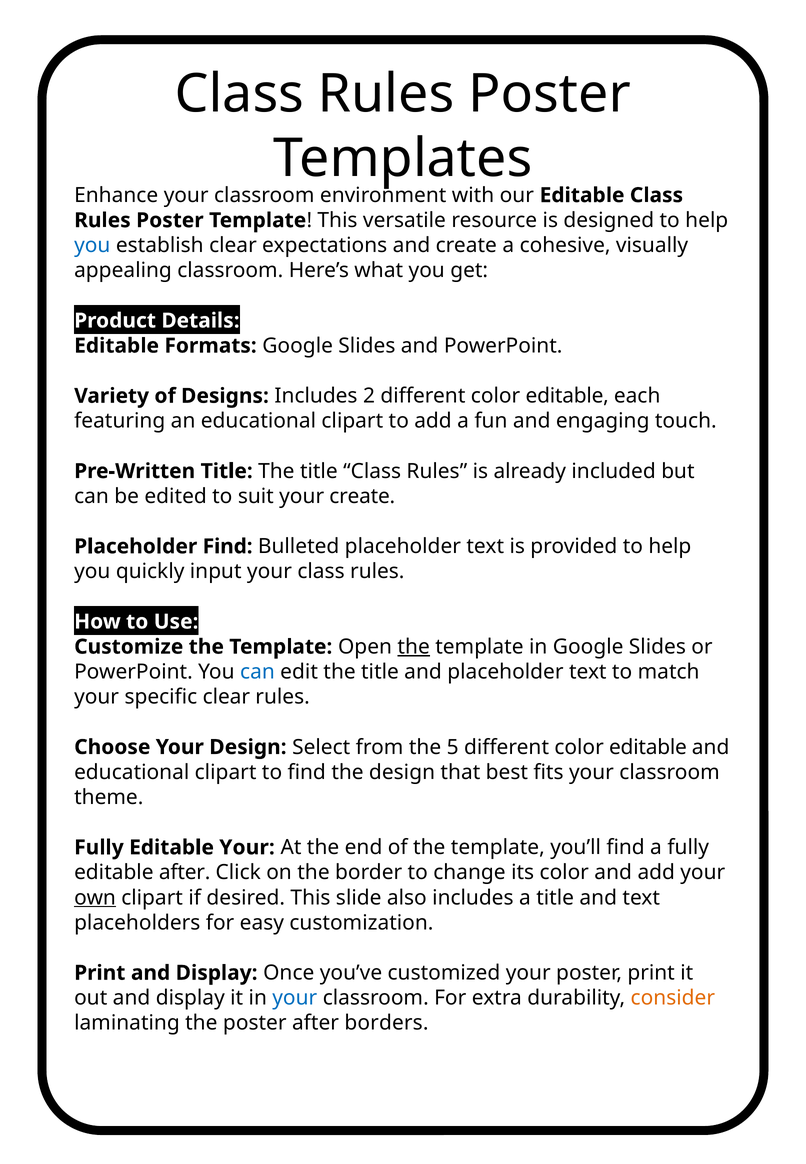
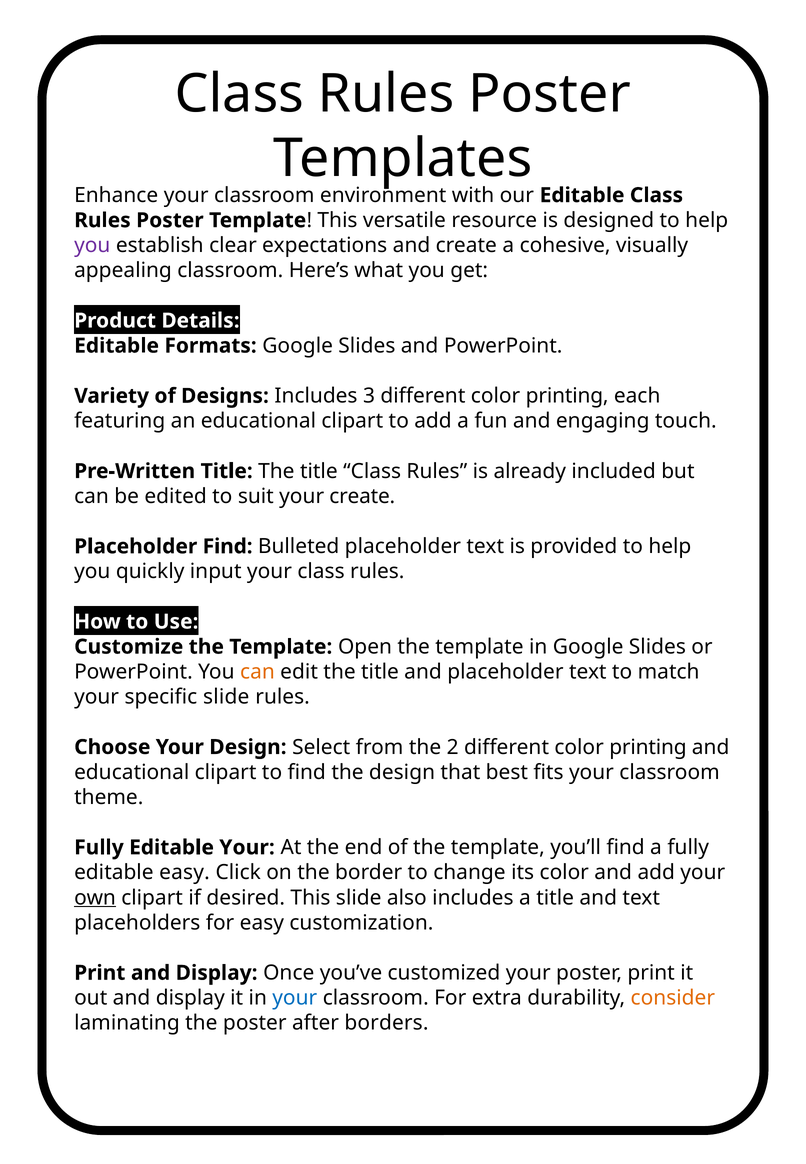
you at (92, 245) colour: blue -> purple
2: 2 -> 3
editable at (567, 396): editable -> printing
the at (414, 647) underline: present -> none
can at (257, 672) colour: blue -> orange
specific clear: clear -> slide
5: 5 -> 2
editable at (648, 747): editable -> printing
editable after: after -> easy
